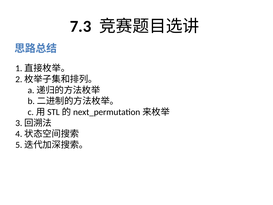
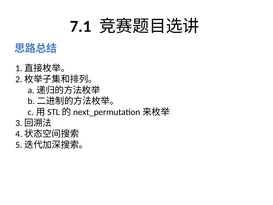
7.3: 7.3 -> 7.1
